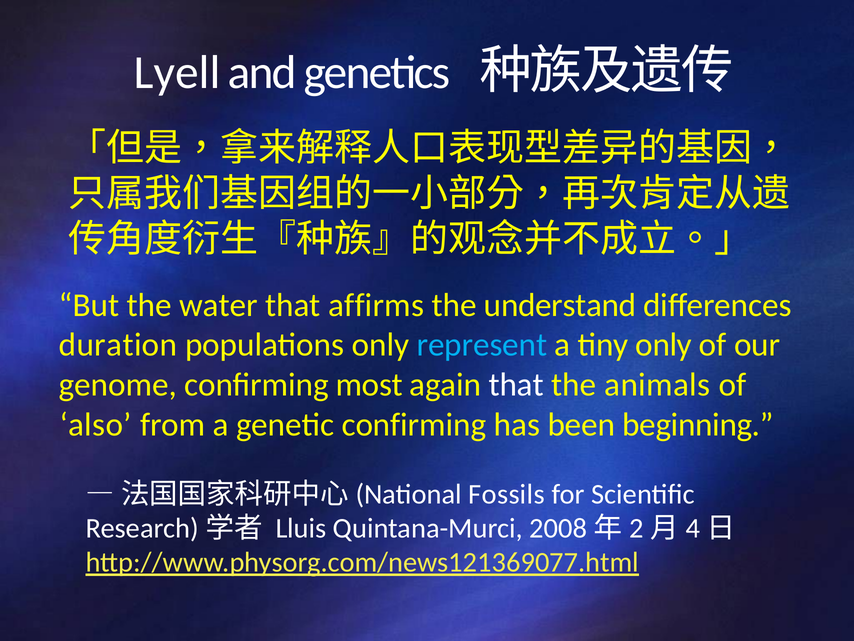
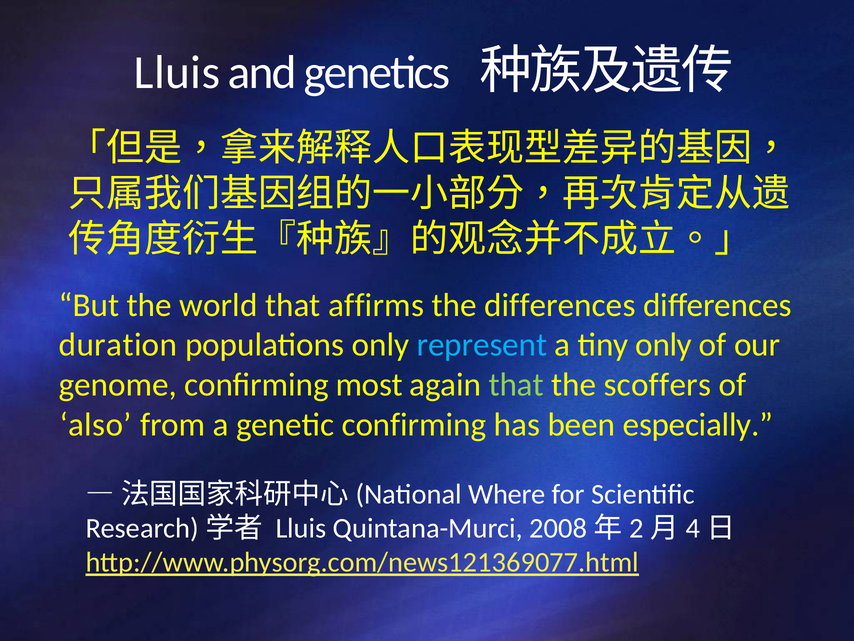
Lyell at (177, 72): Lyell -> Lluis
water: water -> world
the understand: understand -> differences
that at (516, 385) colour: white -> light green
animals: animals -> scoffers
beginning: beginning -> especially
Fossils: Fossils -> Where
